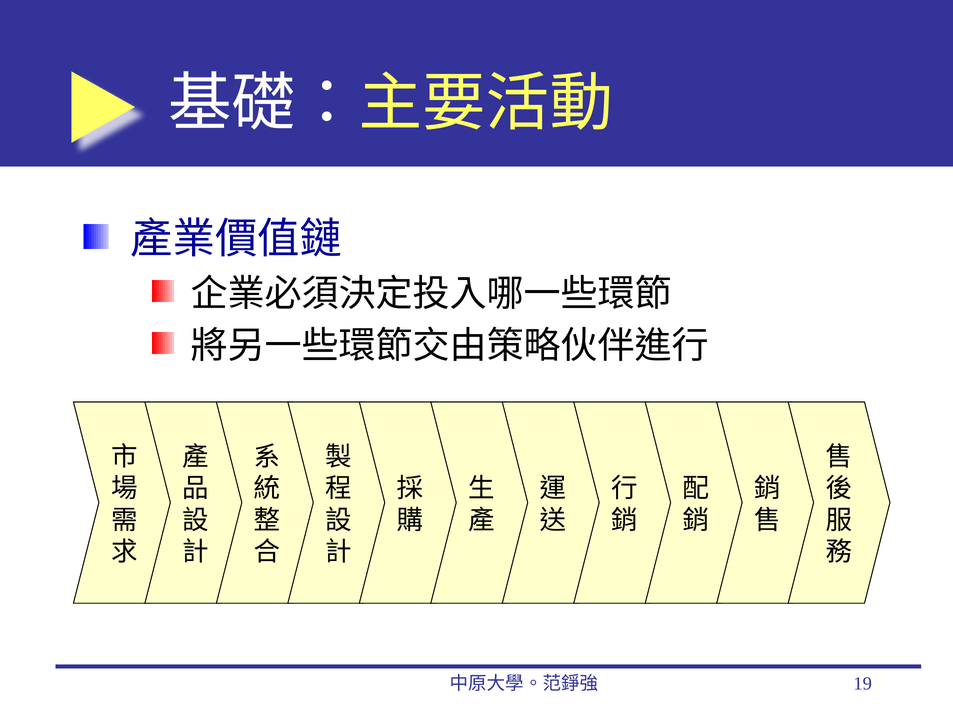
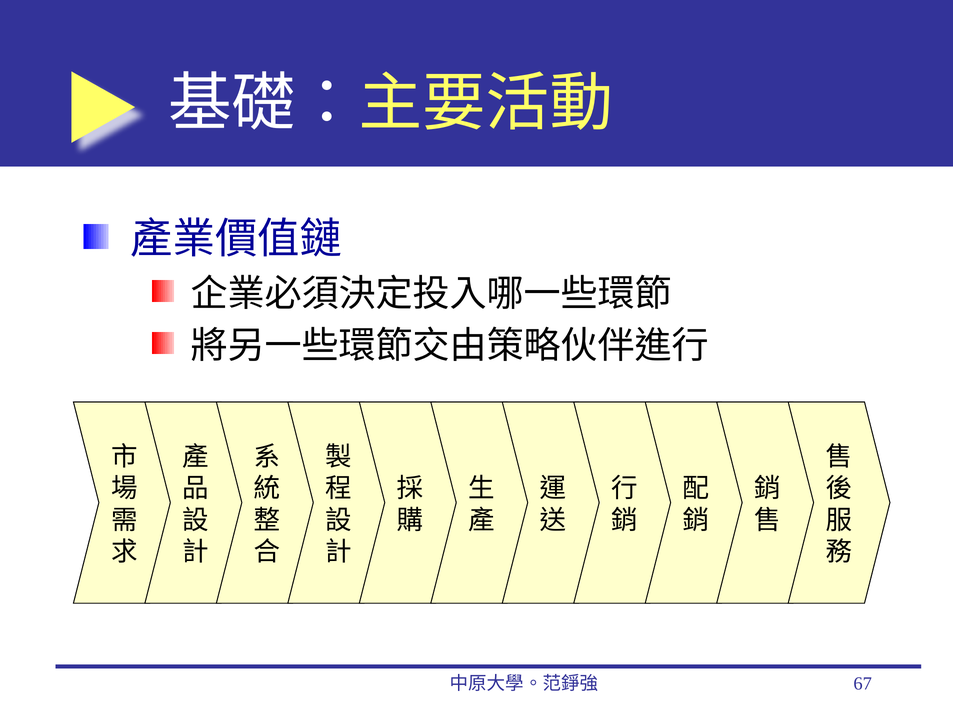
19: 19 -> 67
